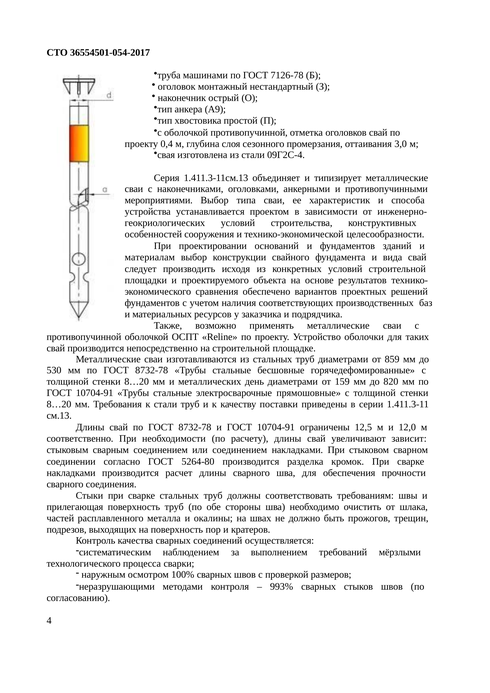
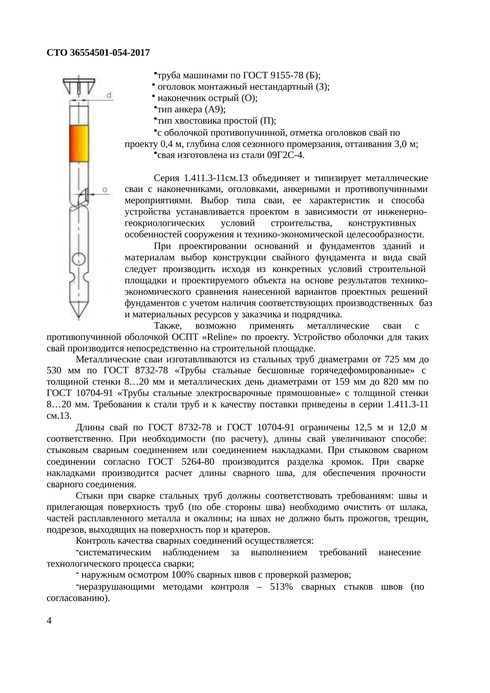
7126-78: 7126-78 -> 9155-78
обеспечено: обеспечено -> нанесенной
859: 859 -> 725
зависит: зависит -> способе
мёрзлыми: мёрзлыми -> нанесение
993%: 993% -> 513%
